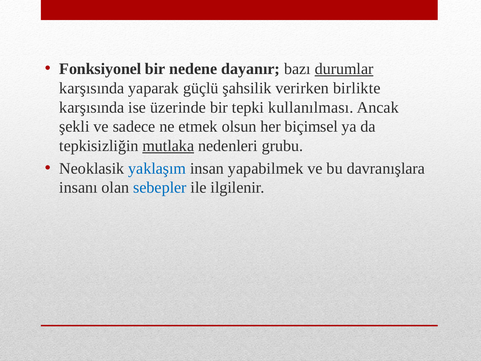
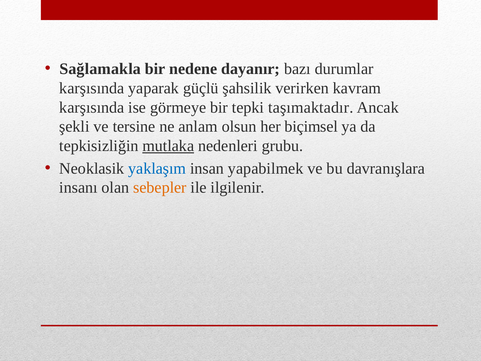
Fonksiyonel: Fonksiyonel -> Sağlamakla
durumlar underline: present -> none
birlikte: birlikte -> kavram
üzerinde: üzerinde -> görmeye
kullanılması: kullanılması -> taşımaktadır
sadece: sadece -> tersine
etmek: etmek -> anlam
sebepler colour: blue -> orange
